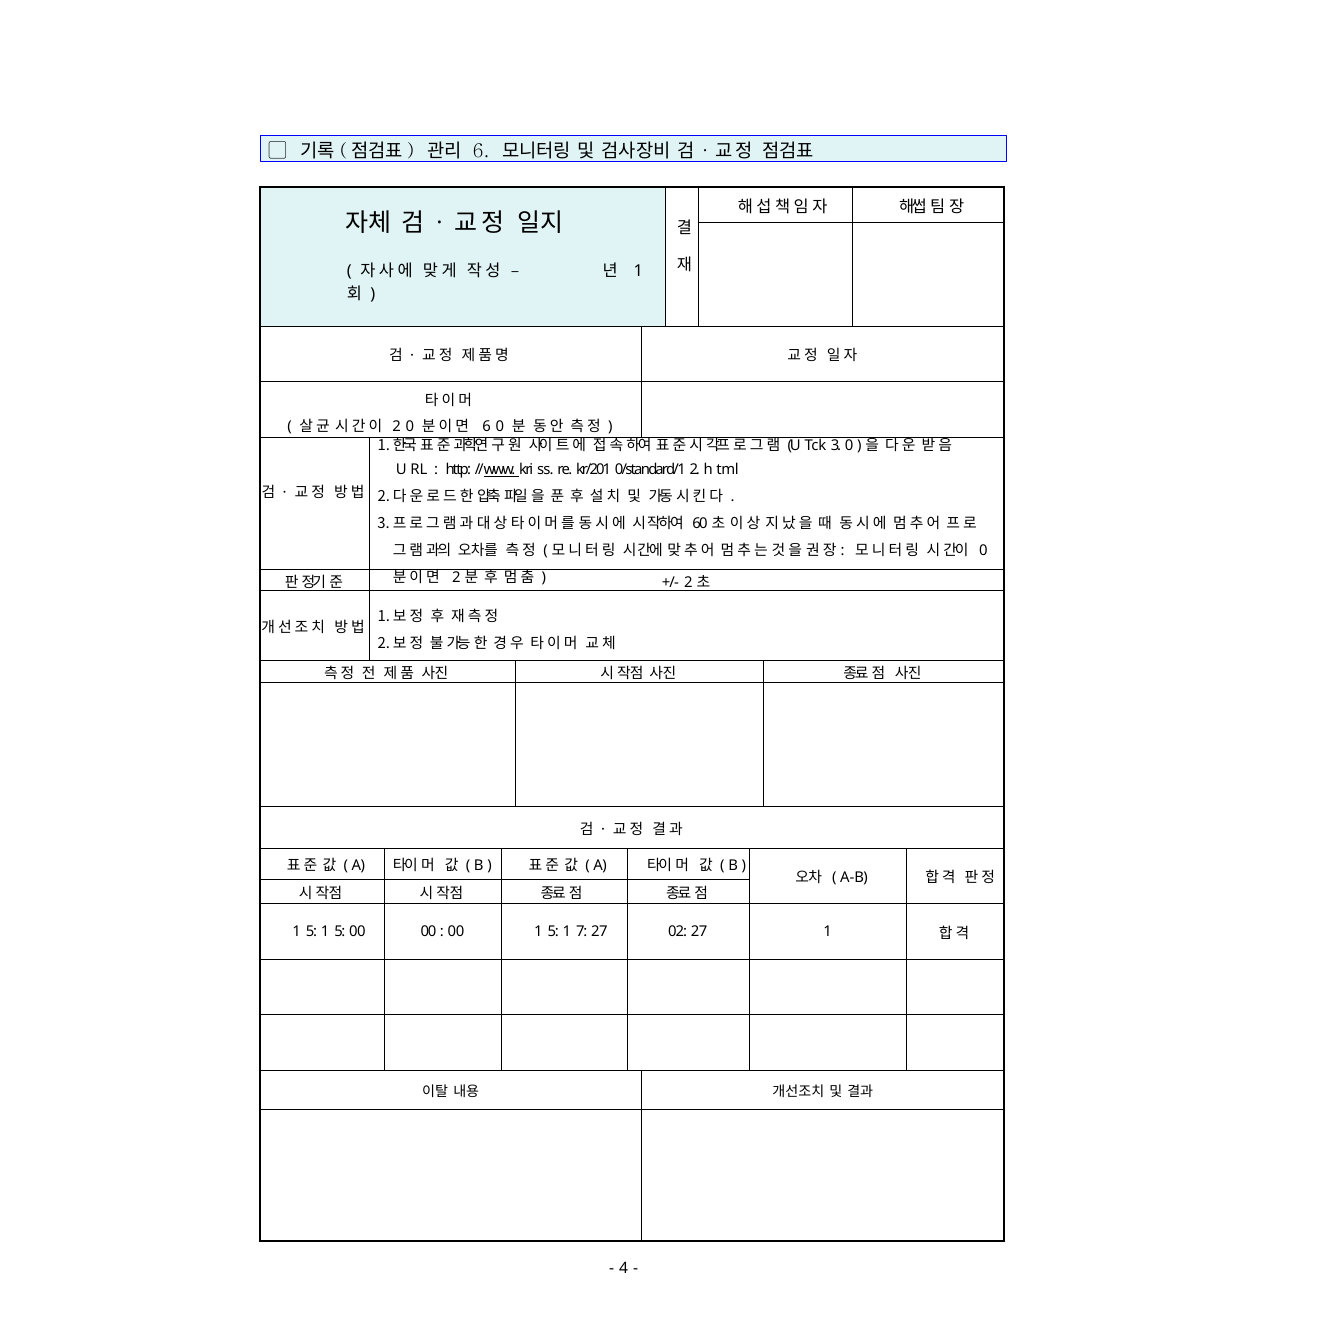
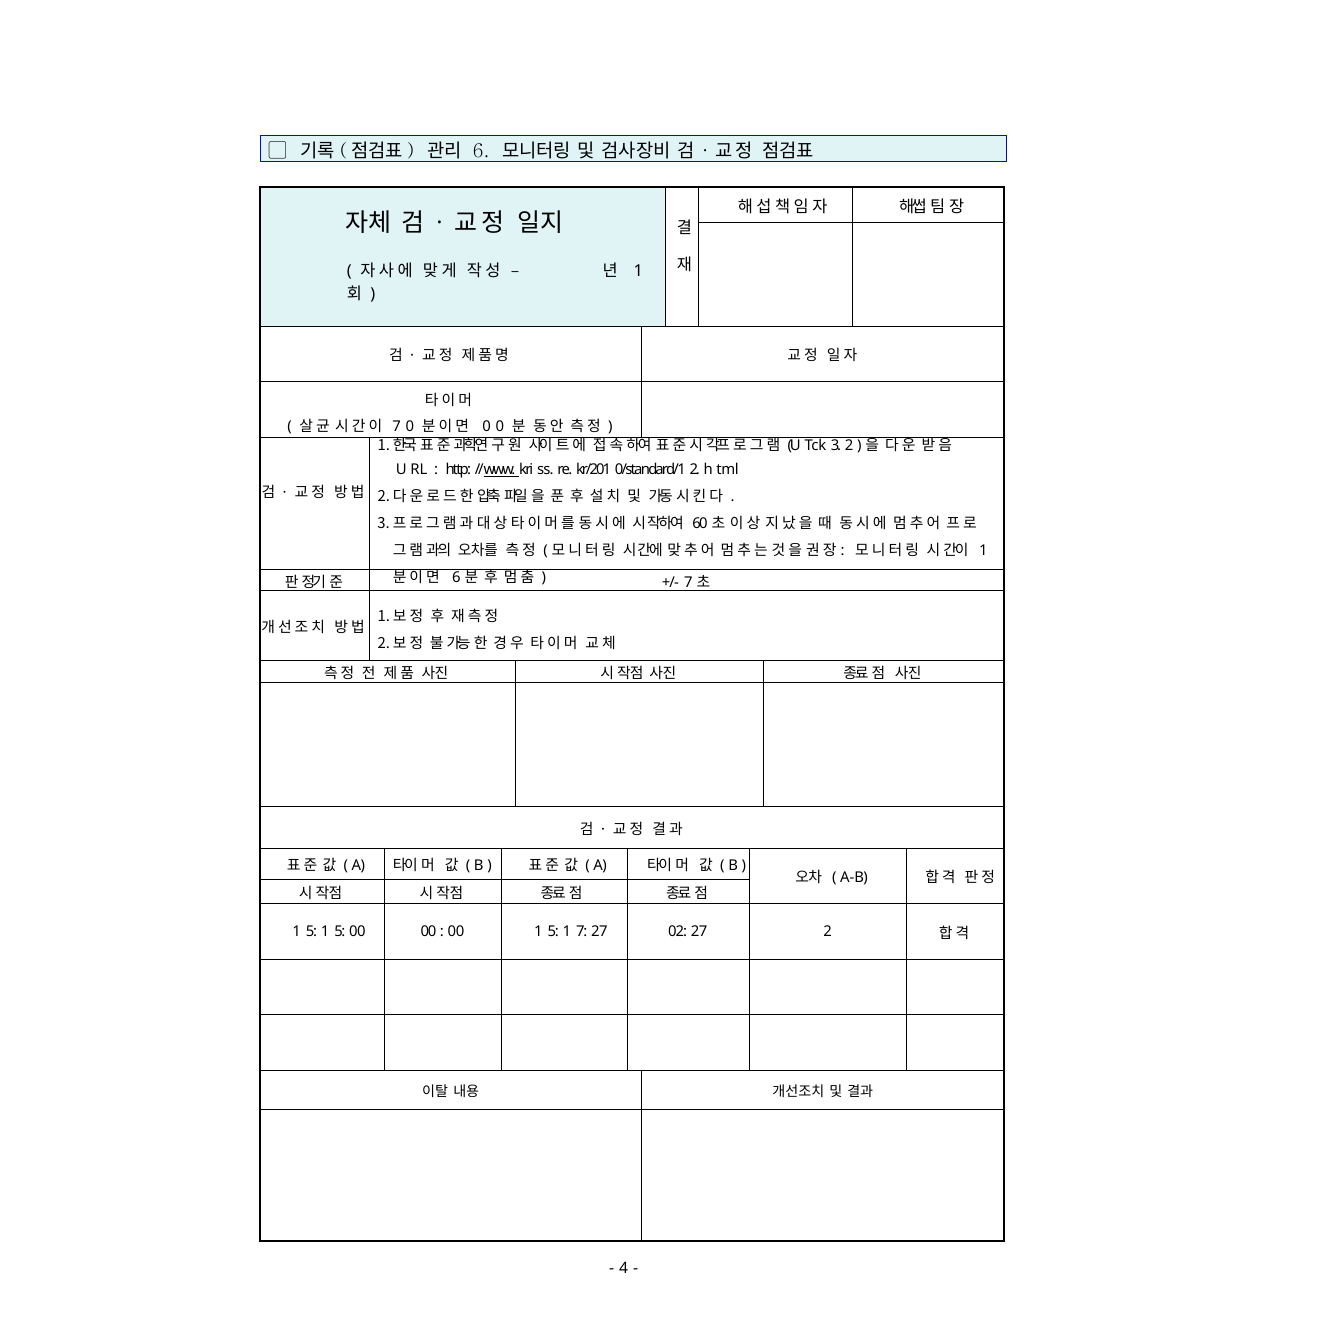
2 at (397, 427): 2 -> 7
6 at (487, 427): 6 -> 0
3 0: 0 -> 2
0 at (983, 551): 0 -> 1
2 at (456, 578): 2 -> 6
2 at (688, 582): 2 -> 7
27 1: 1 -> 2
